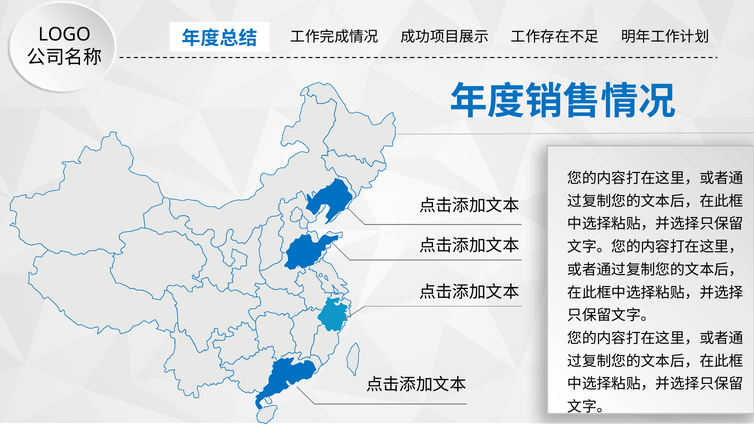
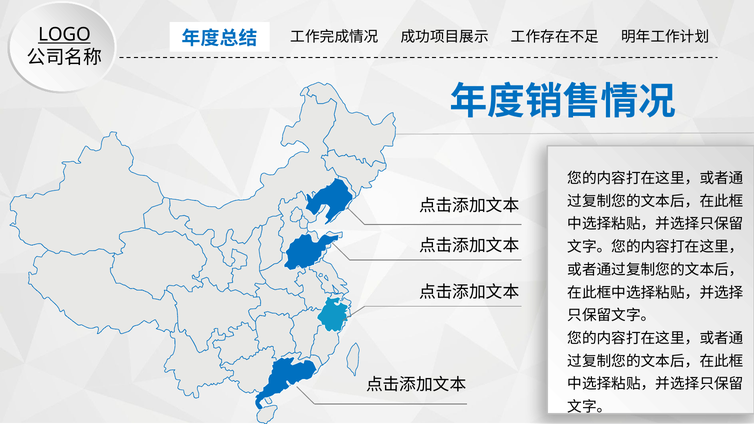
LOGO underline: none -> present
